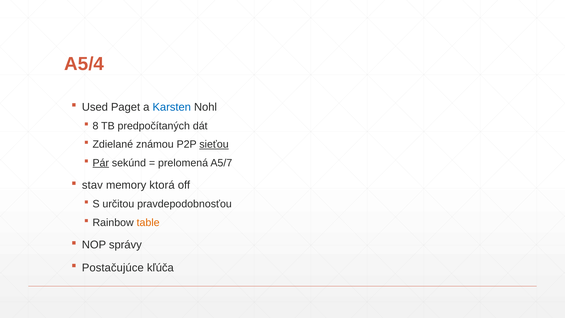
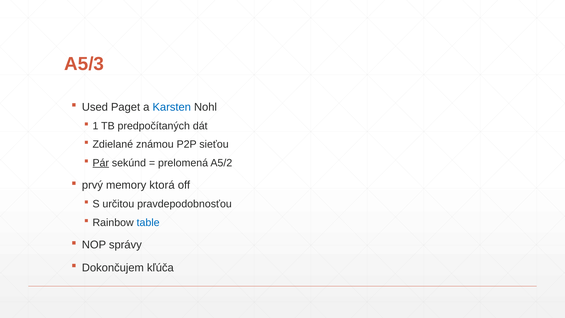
A5/4: A5/4 -> A5/3
8: 8 -> 1
sieťou underline: present -> none
A5/7: A5/7 -> A5/2
stav: stav -> prvý
table colour: orange -> blue
Postačujúce: Postačujúce -> Dokončujem
